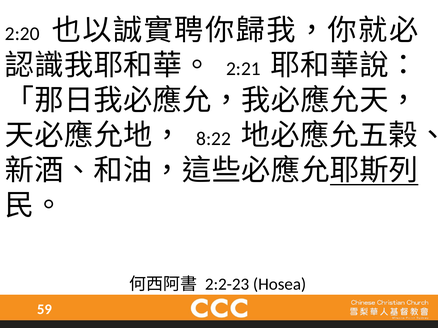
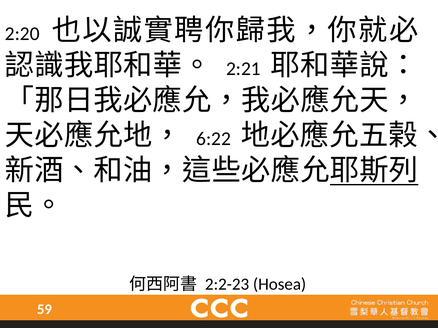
8:22: 8:22 -> 6:22
